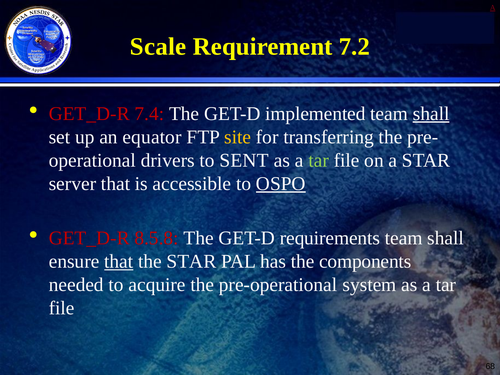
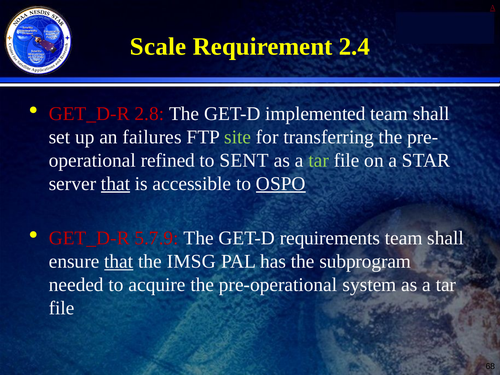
7.2: 7.2 -> 2.4
7.4: 7.4 -> 2.8
shall at (431, 114) underline: present -> none
equator: equator -> failures
site colour: yellow -> light green
drivers: drivers -> refined
that at (116, 184) underline: none -> present
8.5.8: 8.5.8 -> 5.7.9
the STAR: STAR -> IMSG
components: components -> subprogram
